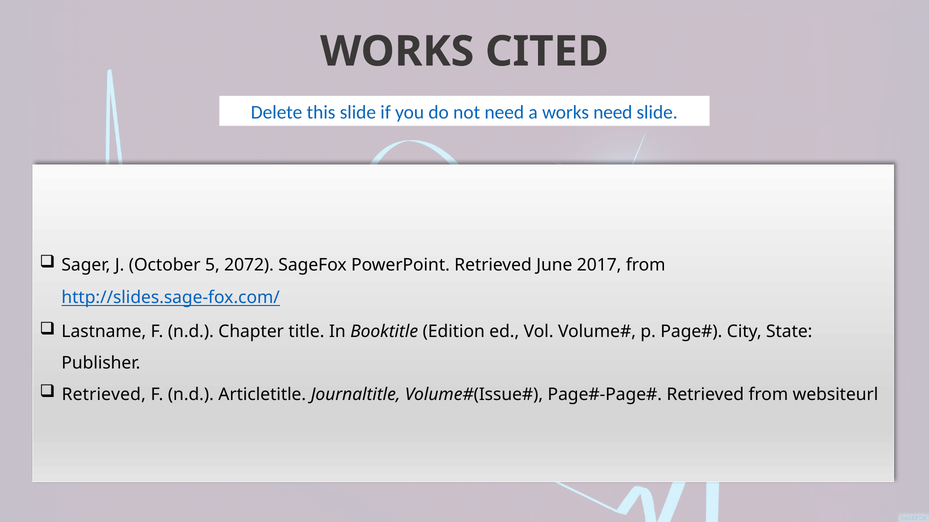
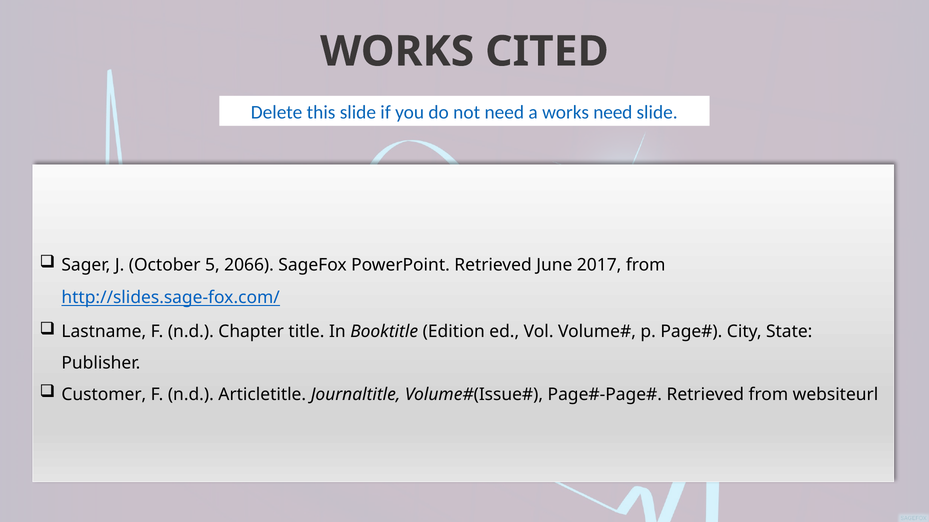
2072: 2072 -> 2066
Retrieved at (104, 395): Retrieved -> Customer
